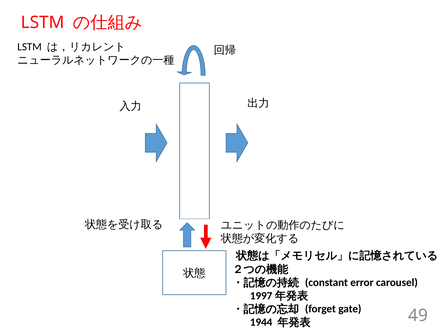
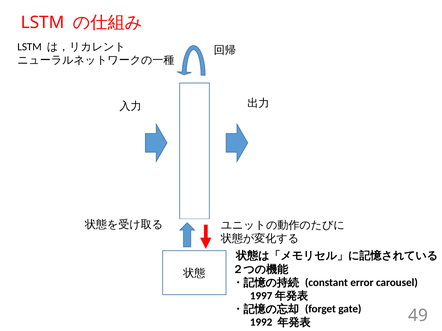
1944: 1944 -> 1992
